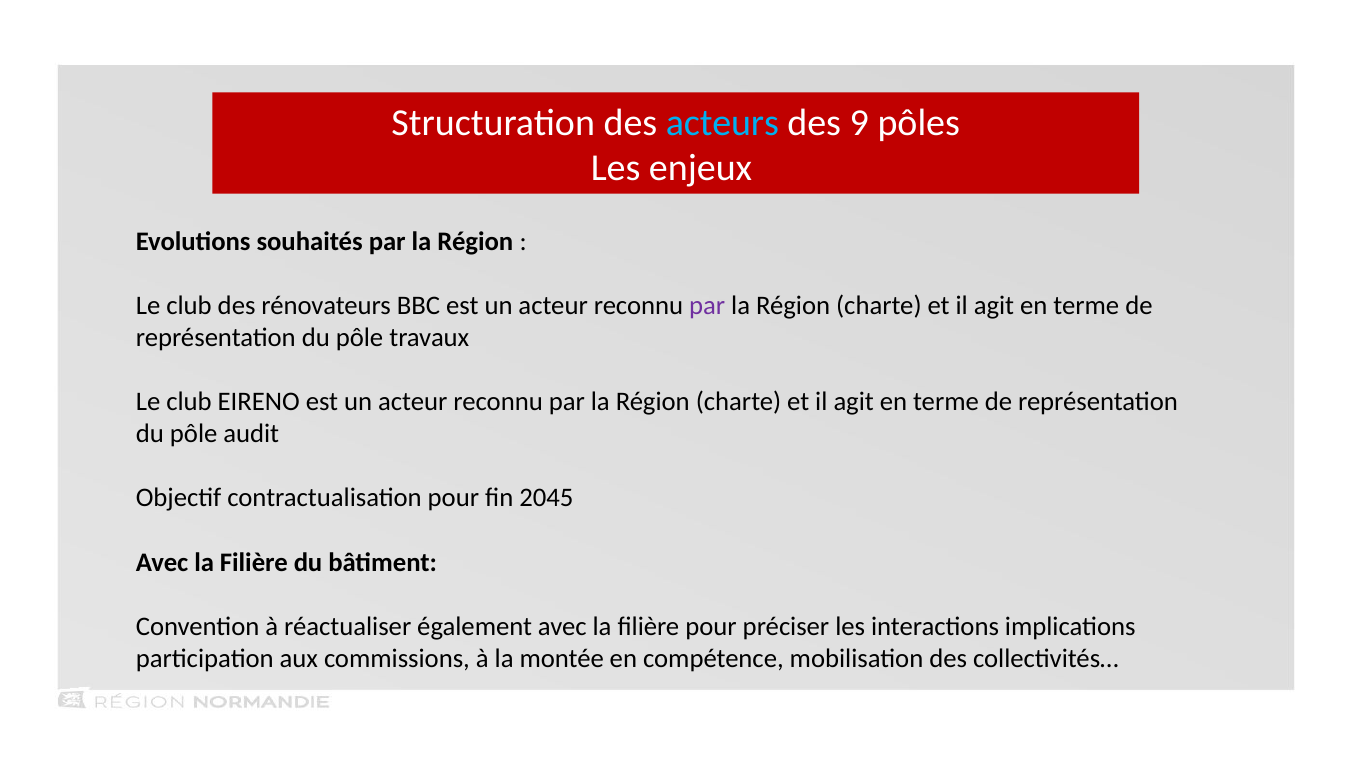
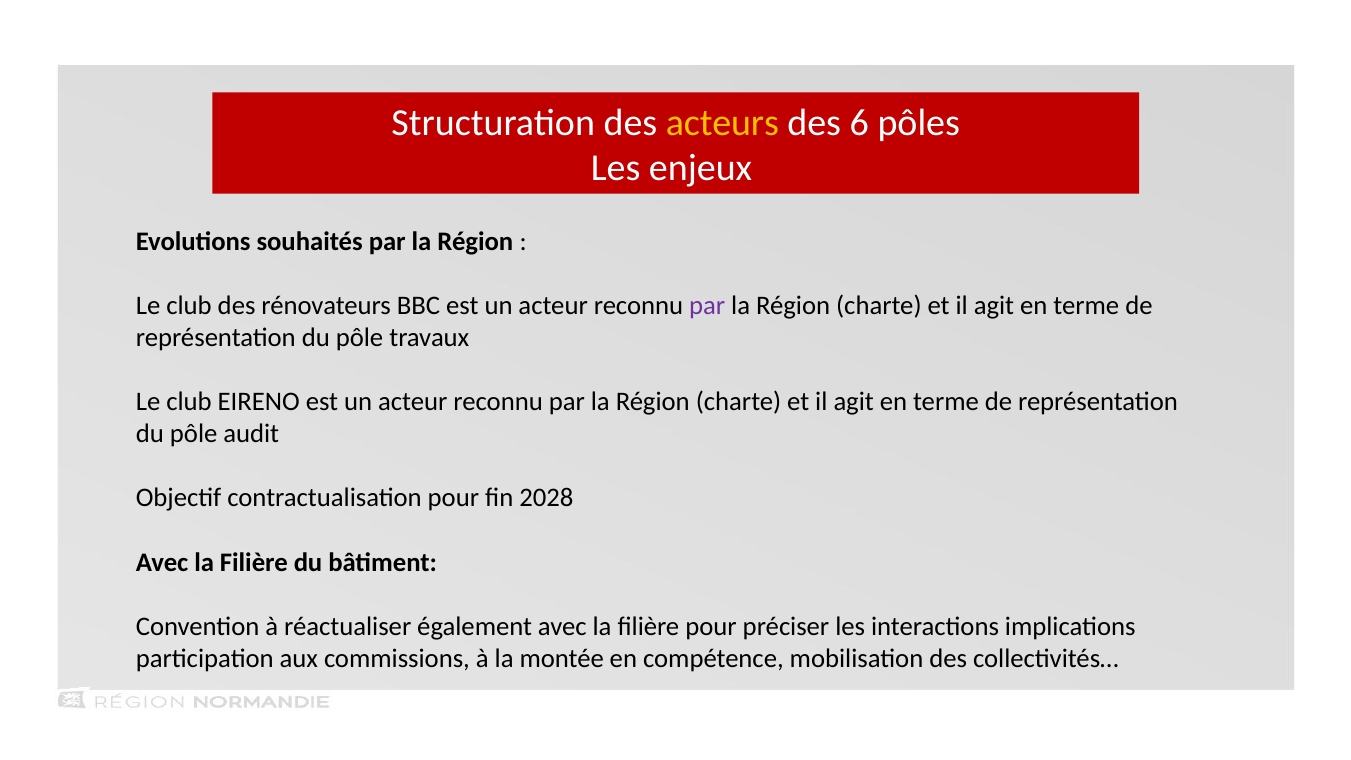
acteurs colour: light blue -> yellow
9: 9 -> 6
2045: 2045 -> 2028
